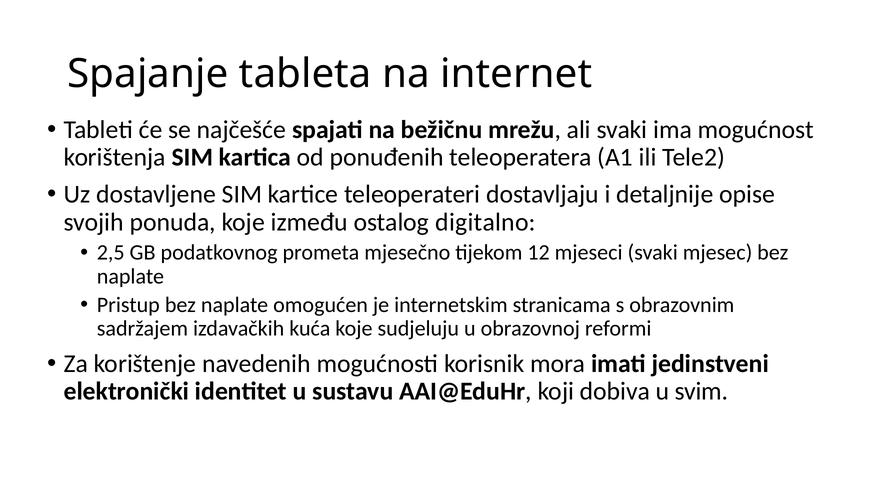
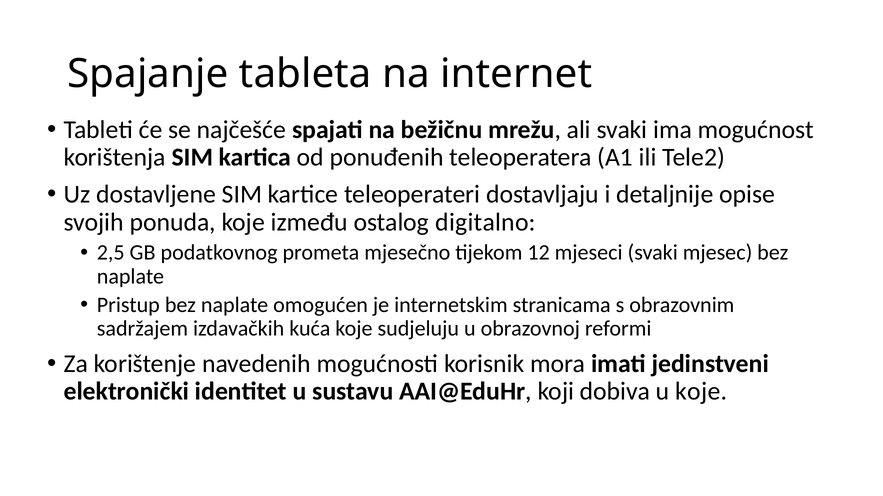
u svim: svim -> koje
